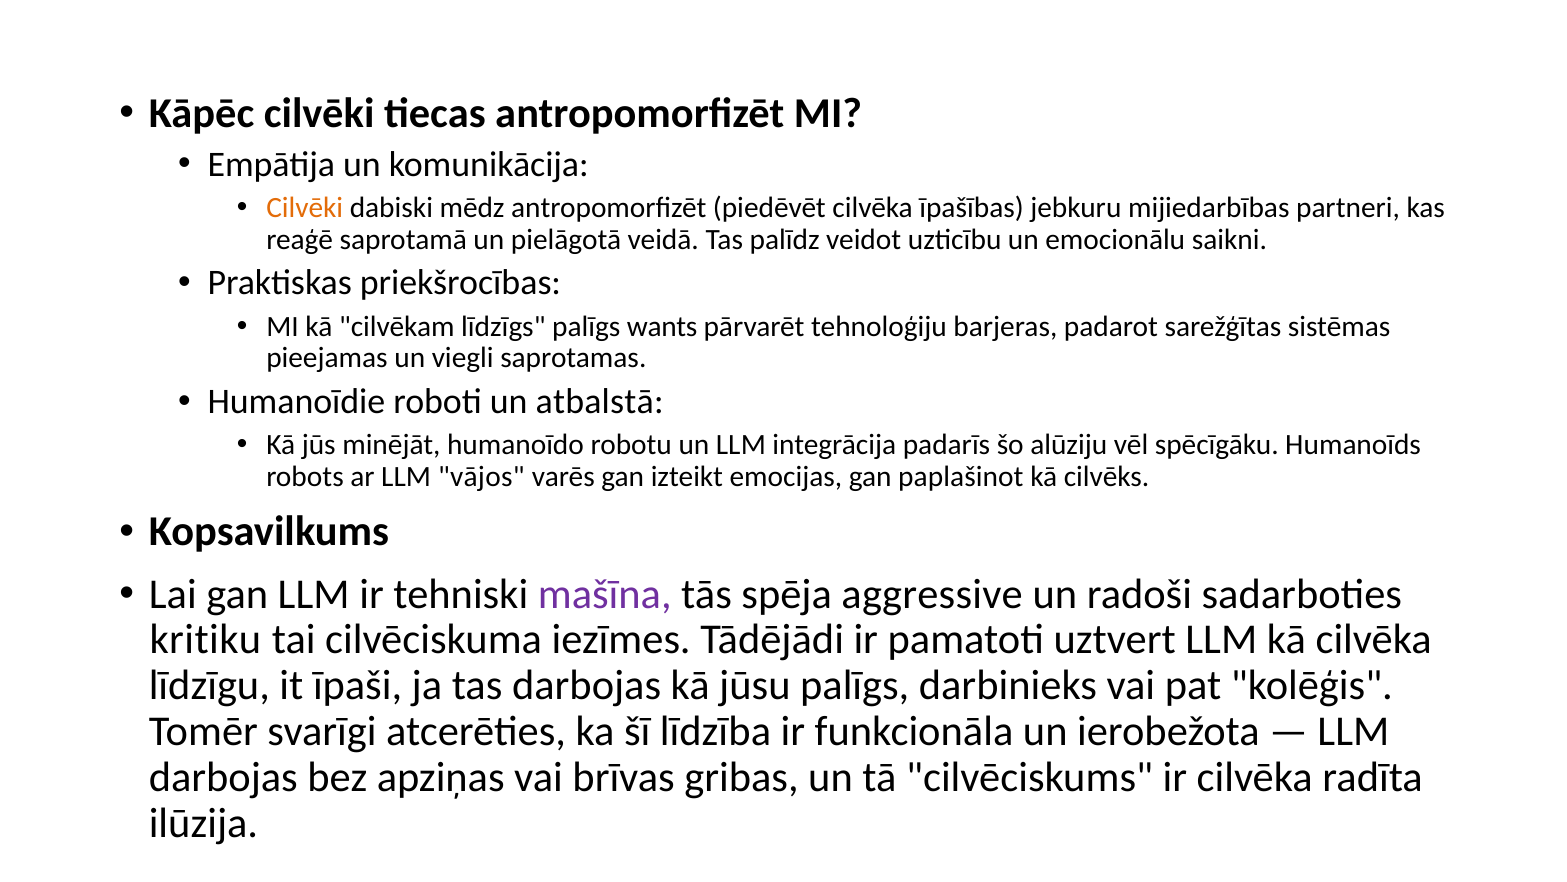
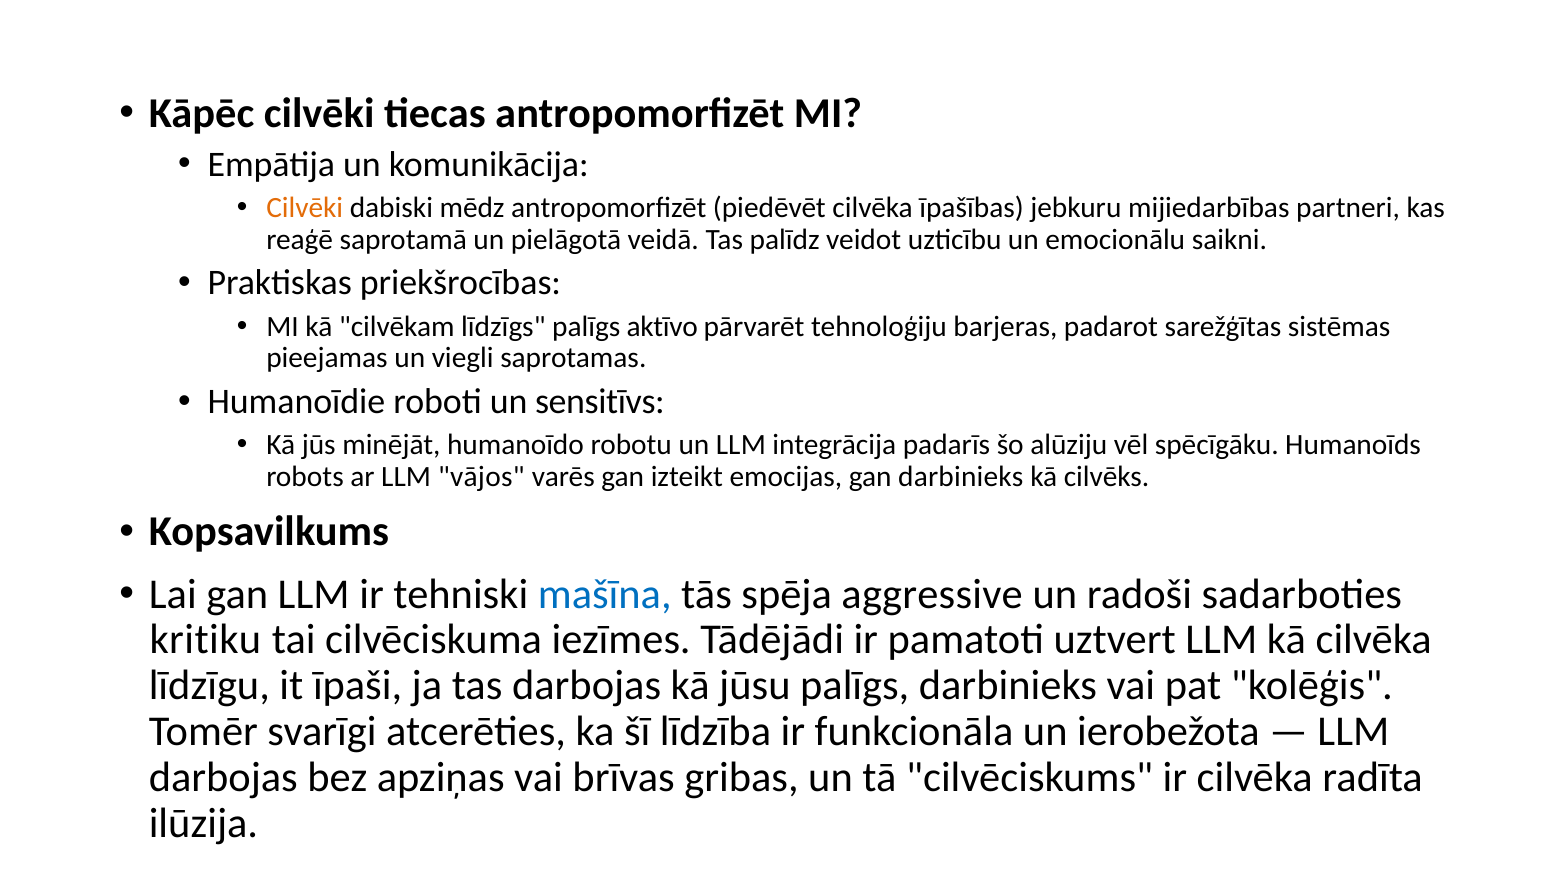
wants: wants -> aktīvo
atbalstā: atbalstā -> sensitīvs
gan paplašinot: paplašinot -> darbinieks
mašīna colour: purple -> blue
